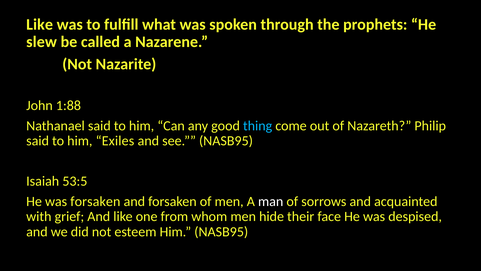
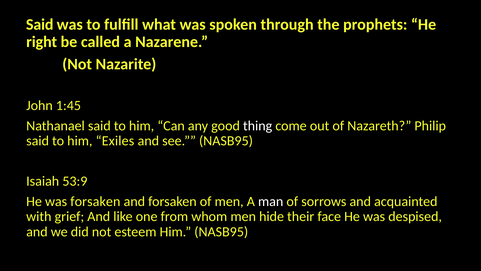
Like at (40, 24): Like -> Said
slew: slew -> right
1:88: 1:88 -> 1:45
thing colour: light blue -> white
53:5: 53:5 -> 53:9
